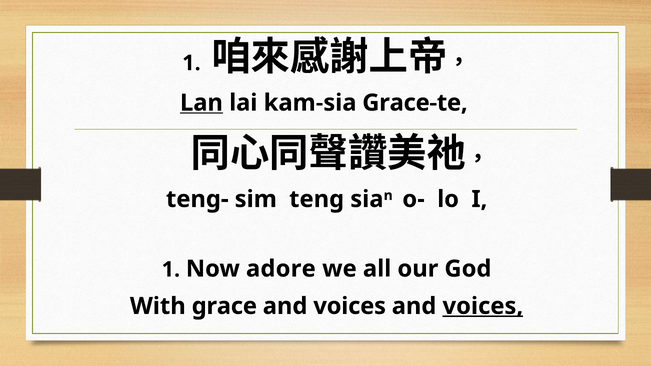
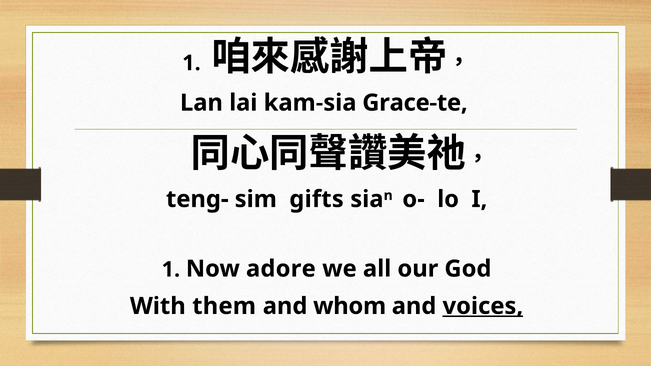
Lan underline: present -> none
teng: teng -> gifts
grace: grace -> them
voices at (350, 306): voices -> whom
